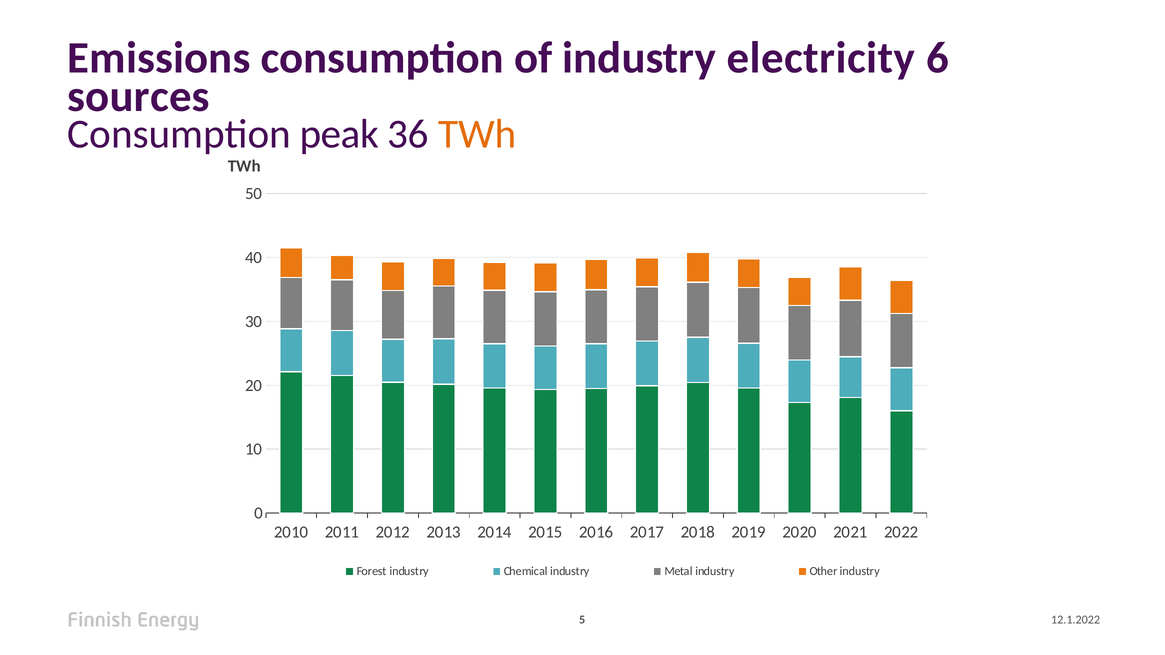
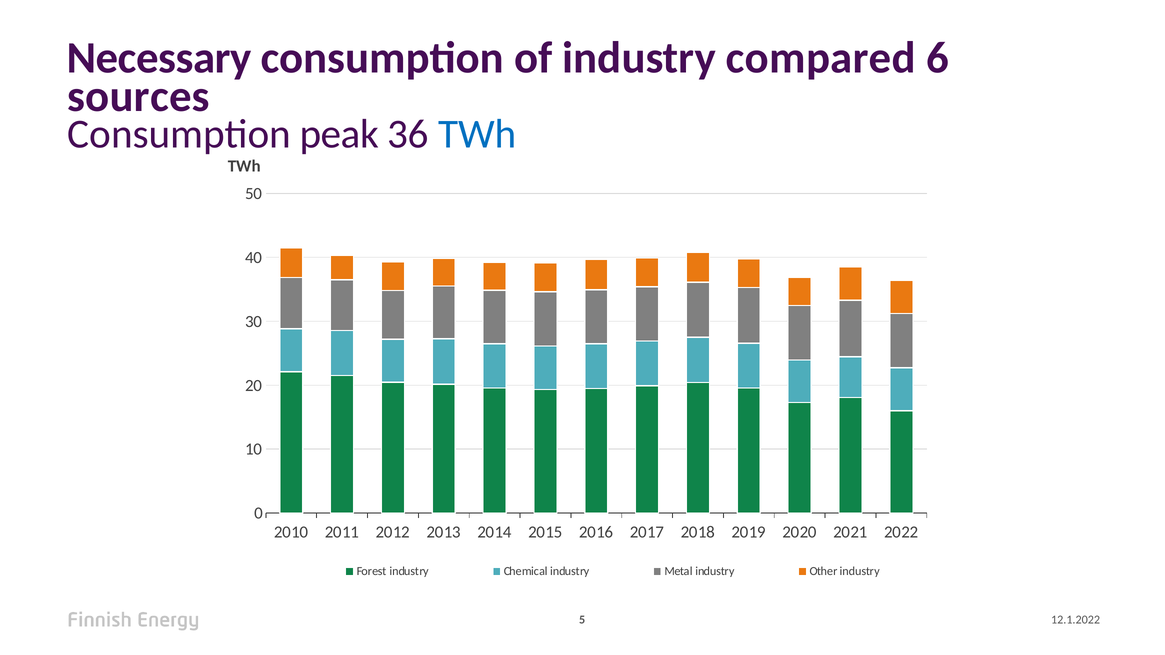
Emissions: Emissions -> Necessary
electricity: electricity -> compared
TWh at (477, 134) colour: orange -> blue
